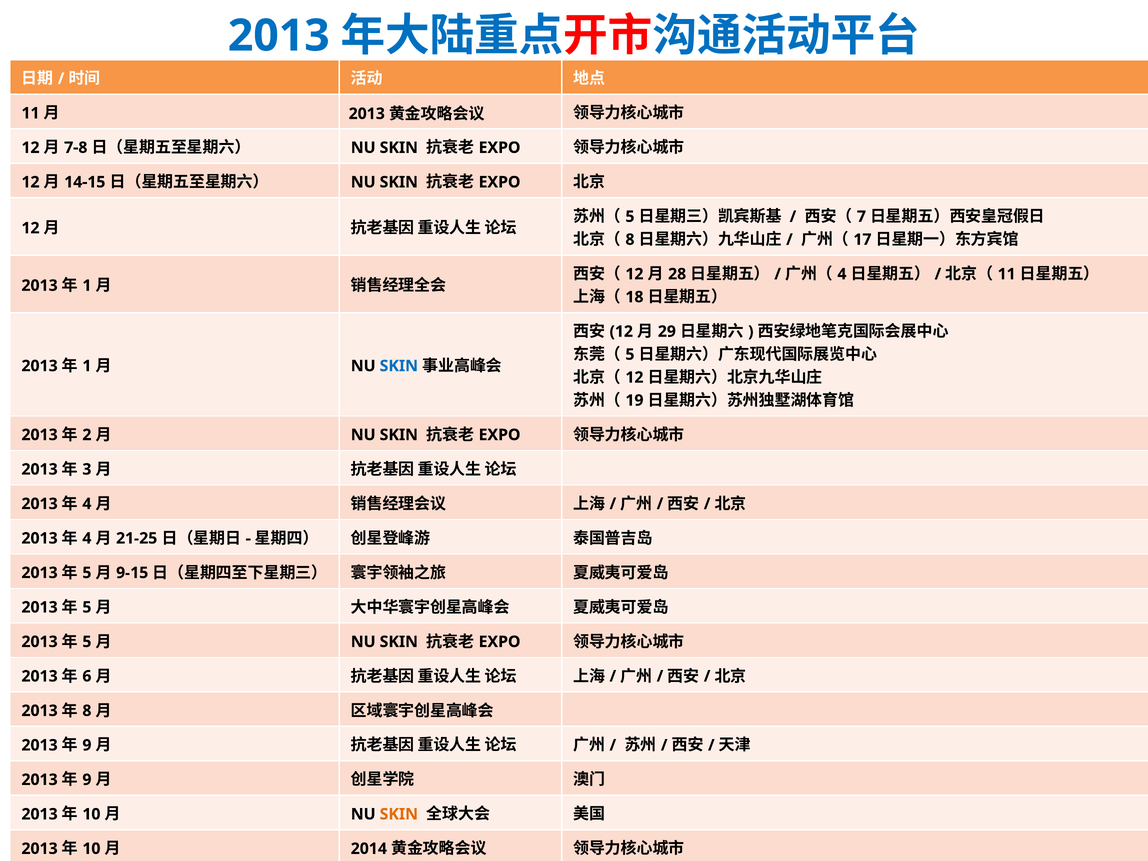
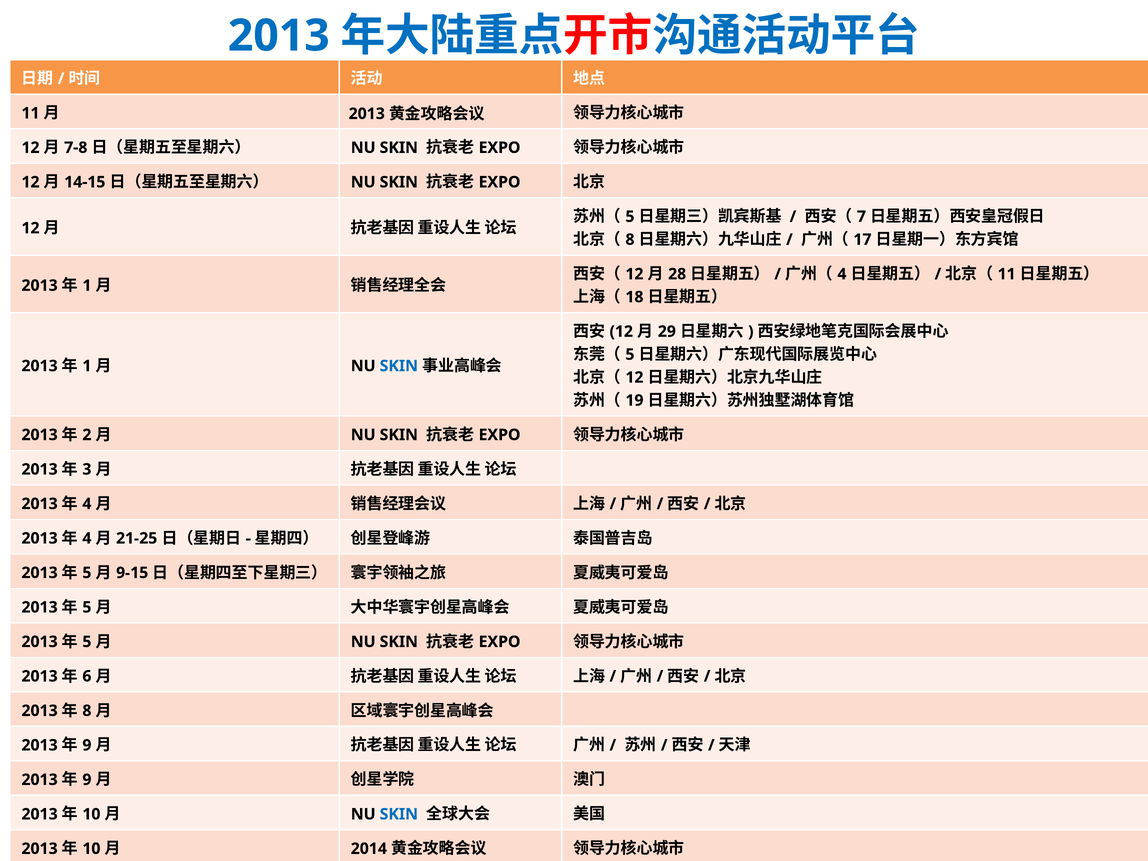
SKIN at (399, 814) colour: orange -> blue
